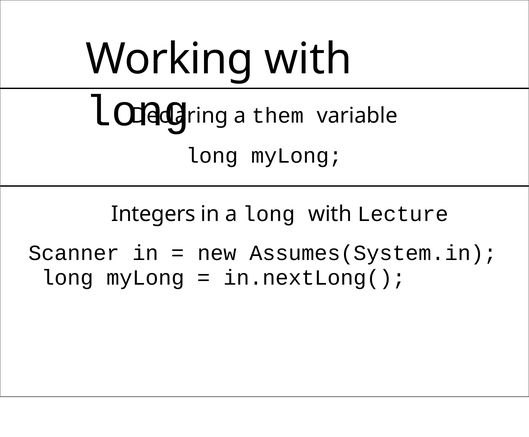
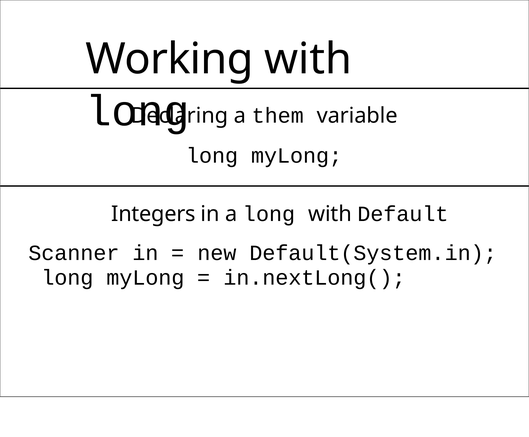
Lecture: Lecture -> Default
Assumes(System.in: Assumes(System.in -> Default(System.in
